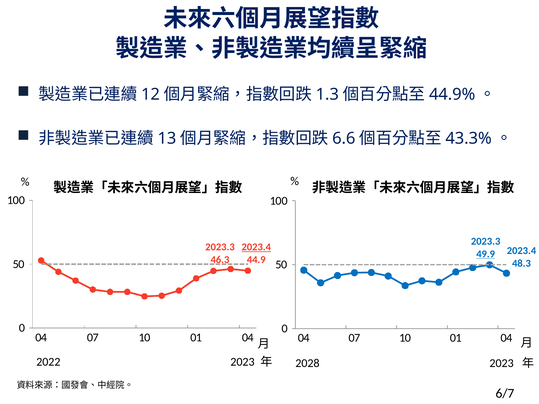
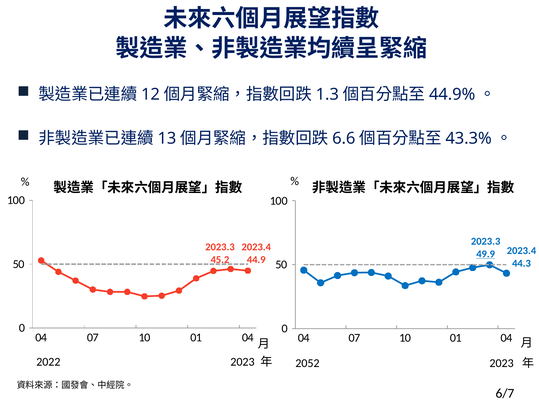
2023.4 at (256, 247) underline: present -> none
46.3: 46.3 -> 45.2
48.3: 48.3 -> 44.3
2028: 2028 -> 2052
